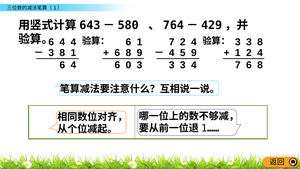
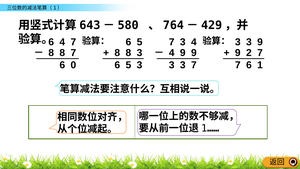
4 4: 4 -> 7
1 at (140, 42): 1 -> 5
2 at (183, 42): 2 -> 3
3 3 8: 8 -> 9
6 at (117, 53): 6 -> 8
8 9: 9 -> 3
1 at (238, 53): 1 -> 9
4 at (260, 53): 4 -> 7
3 at (51, 53): 3 -> 8
8 1: 1 -> 7
4 5: 5 -> 9
4 at (73, 65): 4 -> 0
0 at (128, 65): 0 -> 5
3 4: 4 -> 7
7 6 8: 8 -> 1
